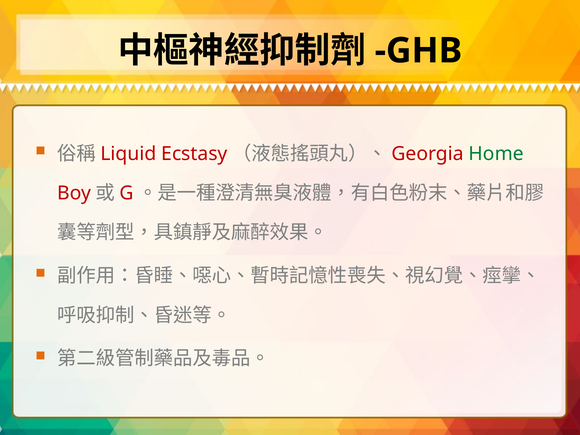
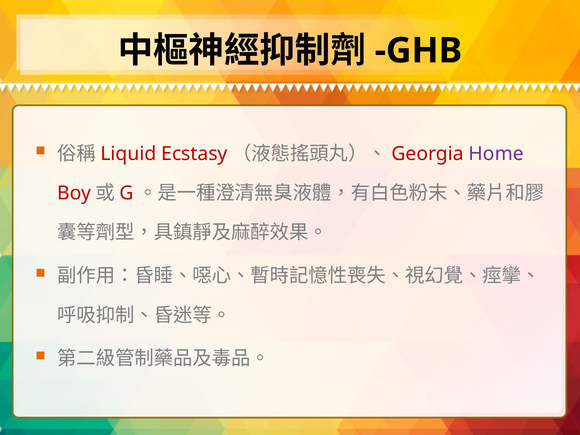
Home colour: green -> purple
